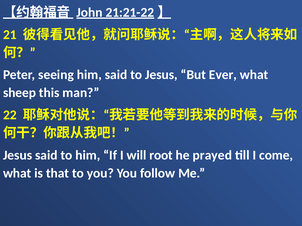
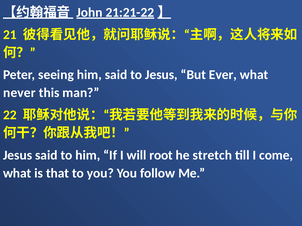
sheep: sheep -> never
prayed: prayed -> stretch
